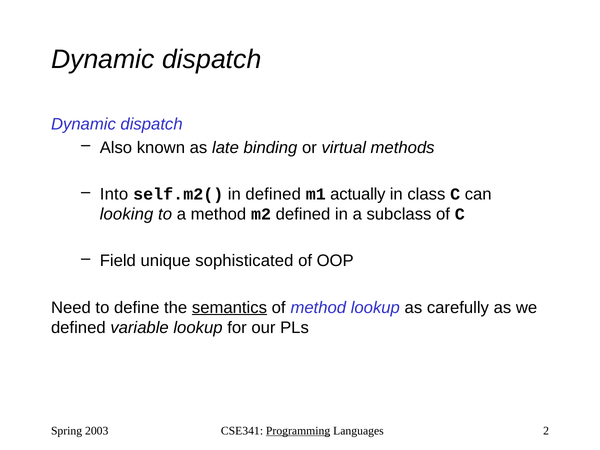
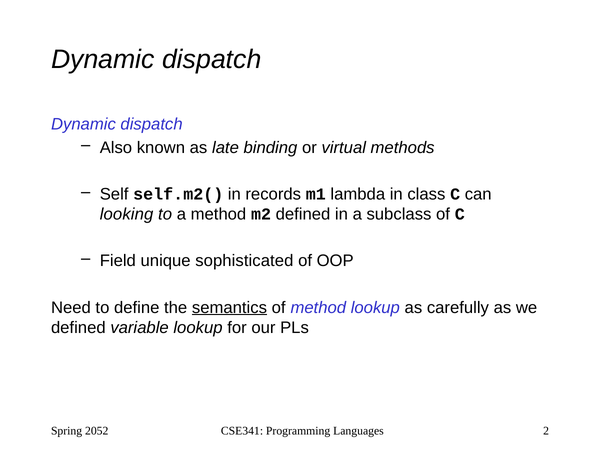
Into: Into -> Self
in defined: defined -> records
actually: actually -> lambda
2003: 2003 -> 2052
Programming underline: present -> none
